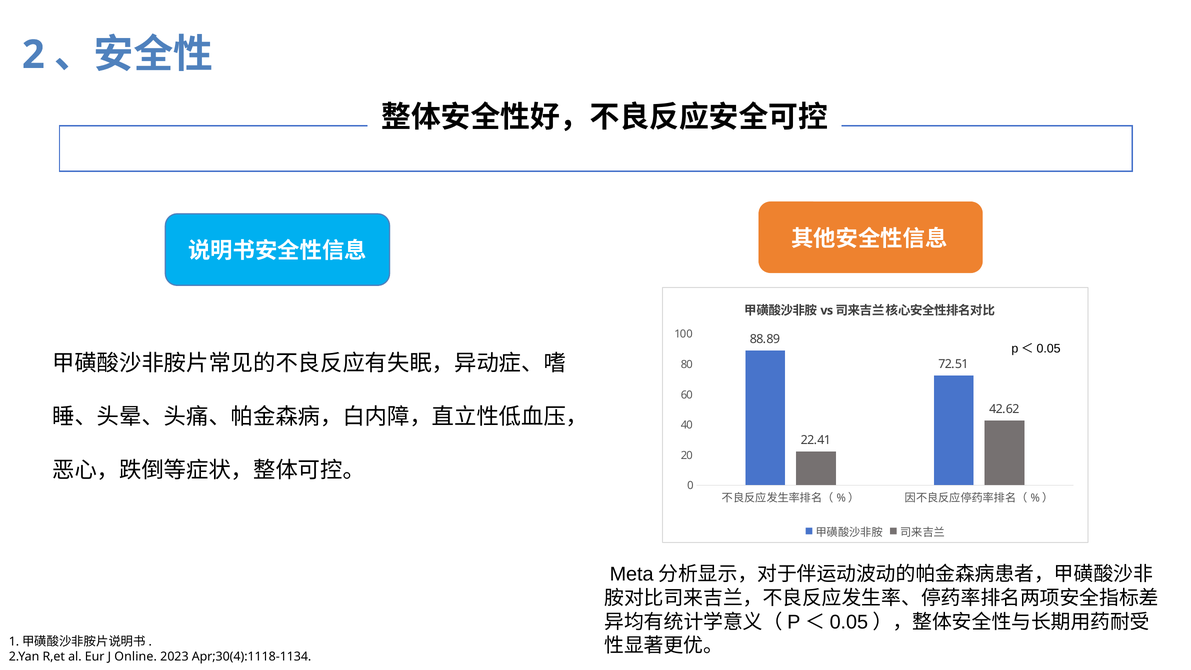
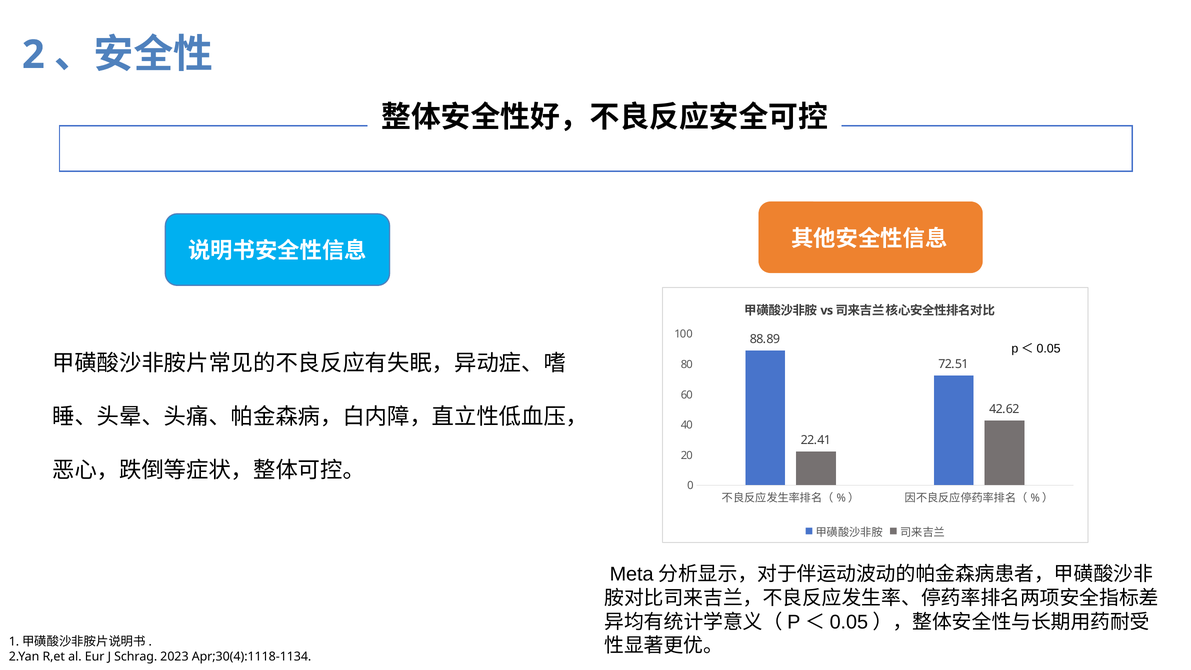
Online: Online -> Schrag
